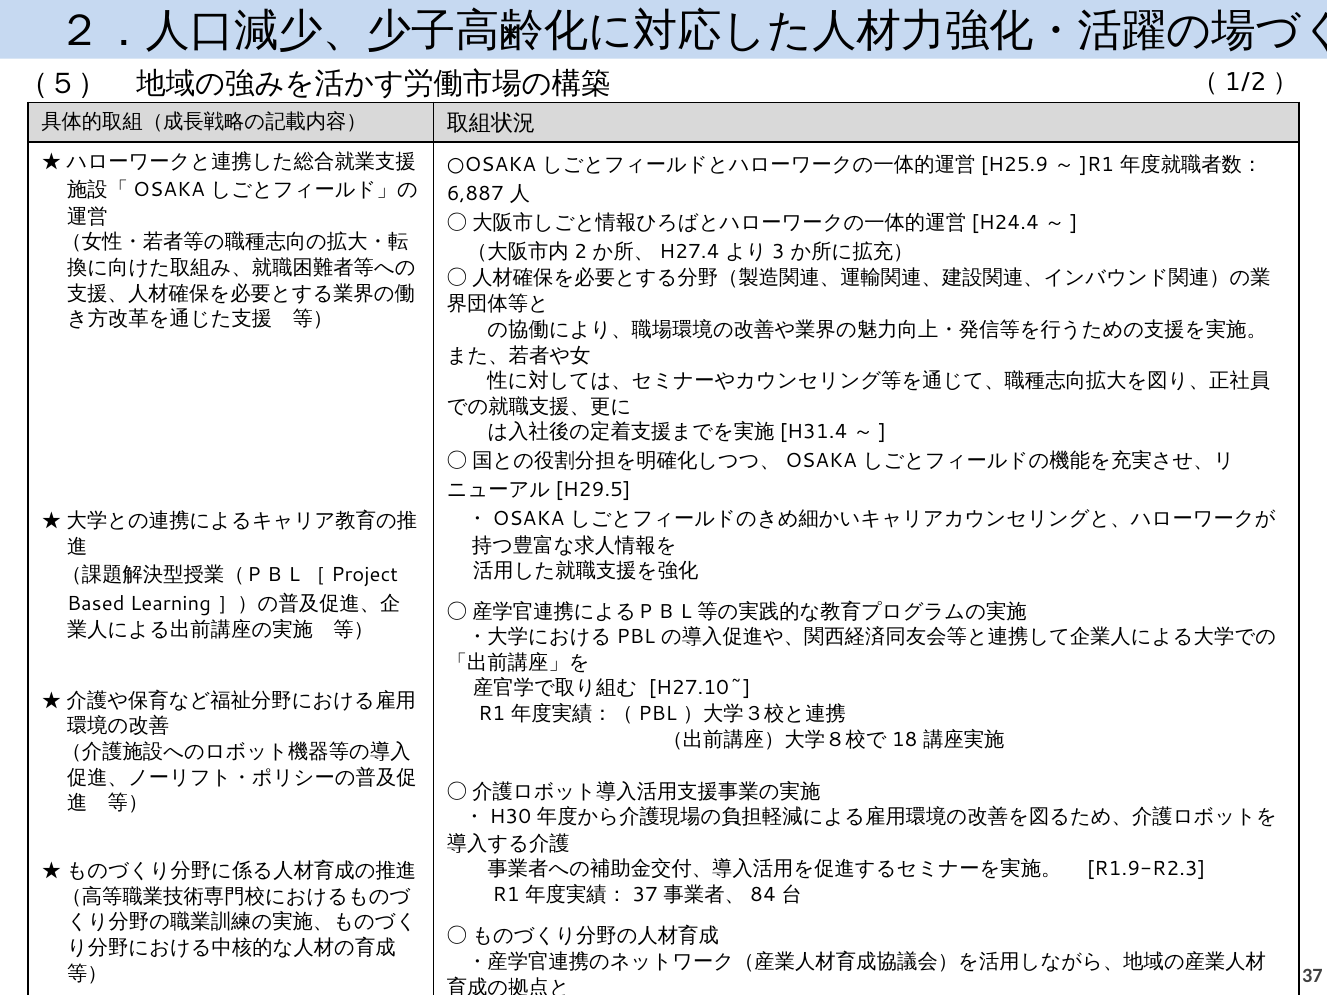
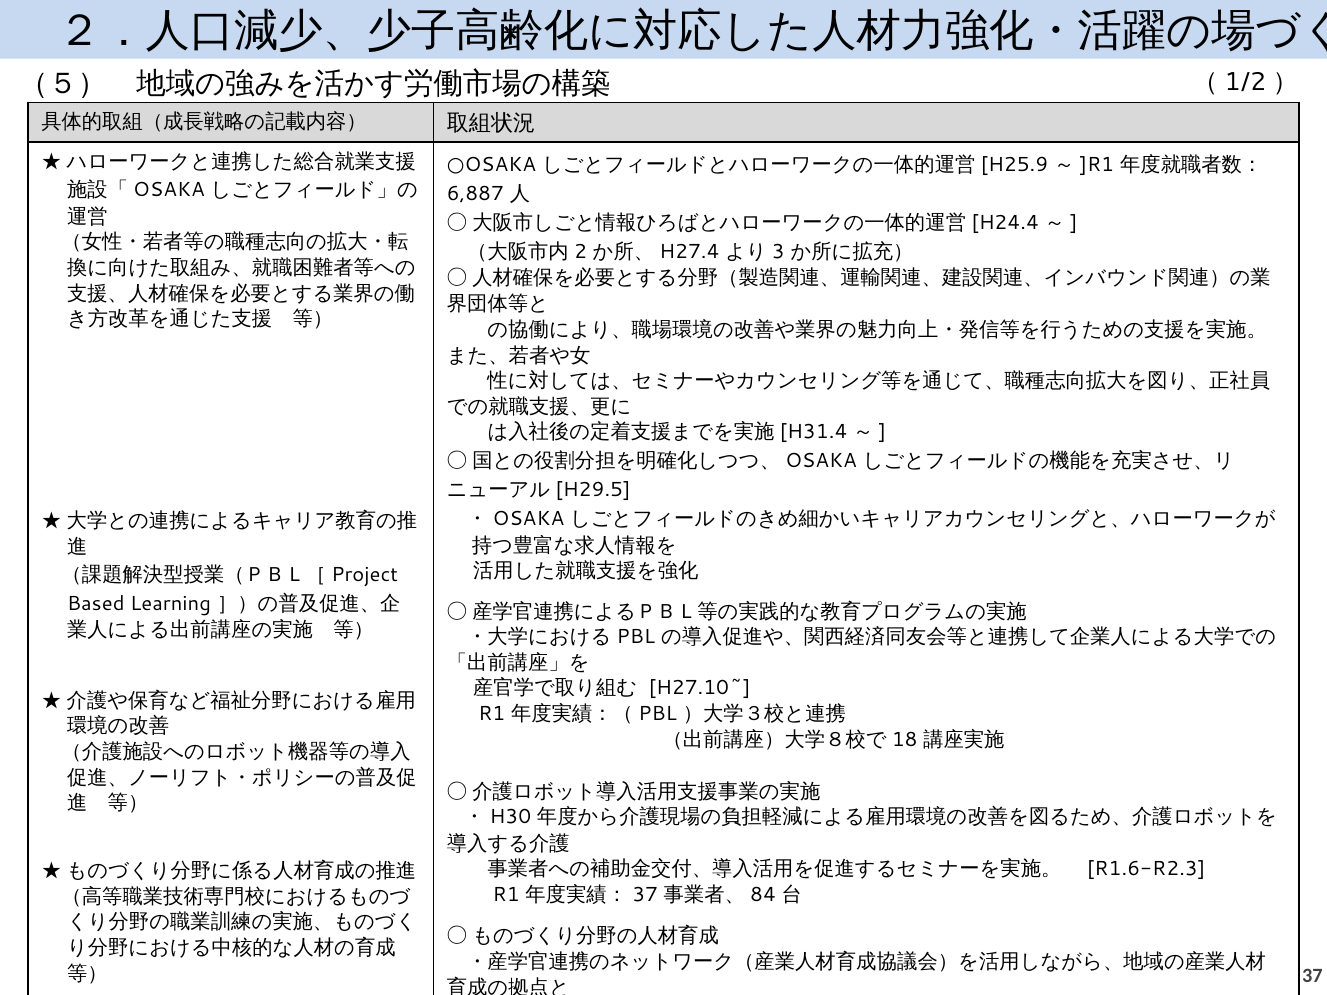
R1.9-R2.3: R1.9-R2.3 -> R1.6-R2.3
